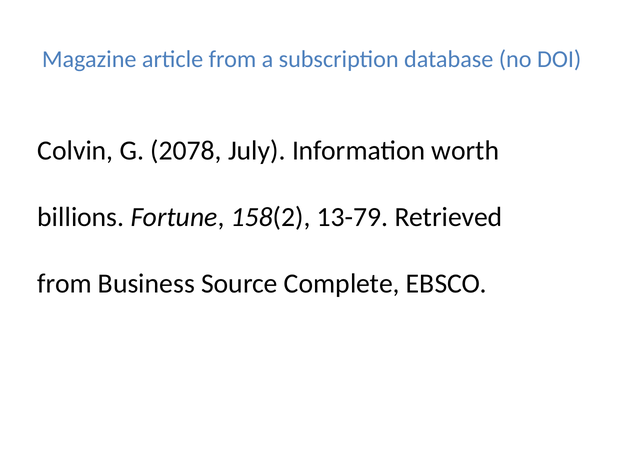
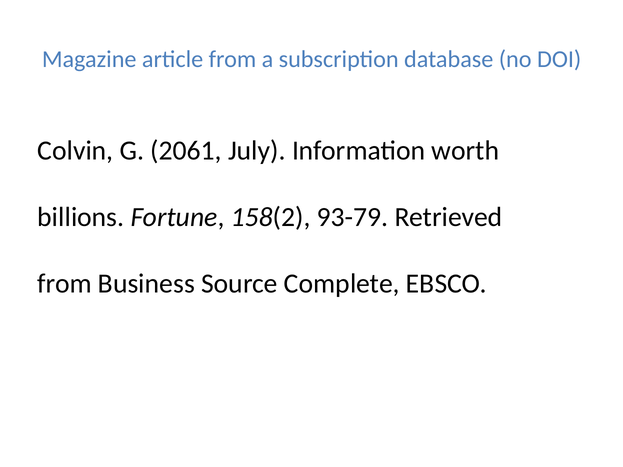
2078: 2078 -> 2061
13-79: 13-79 -> 93-79
